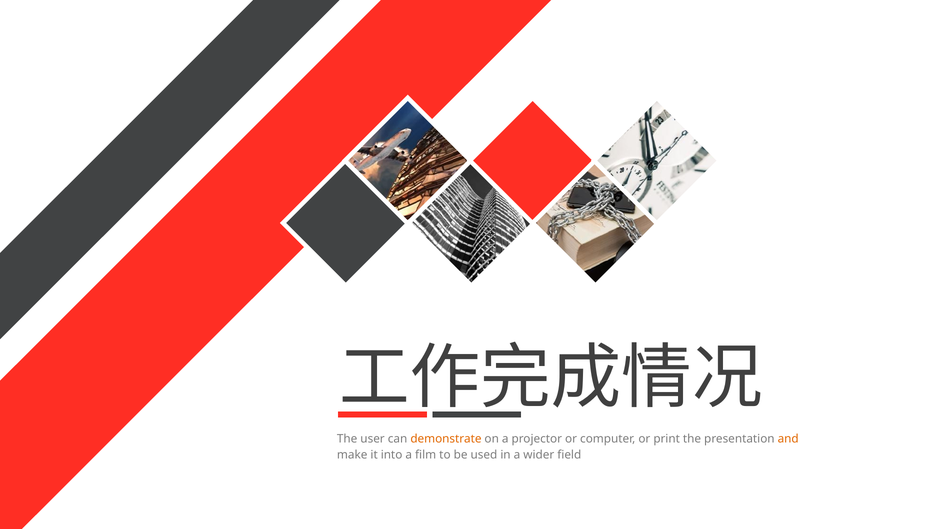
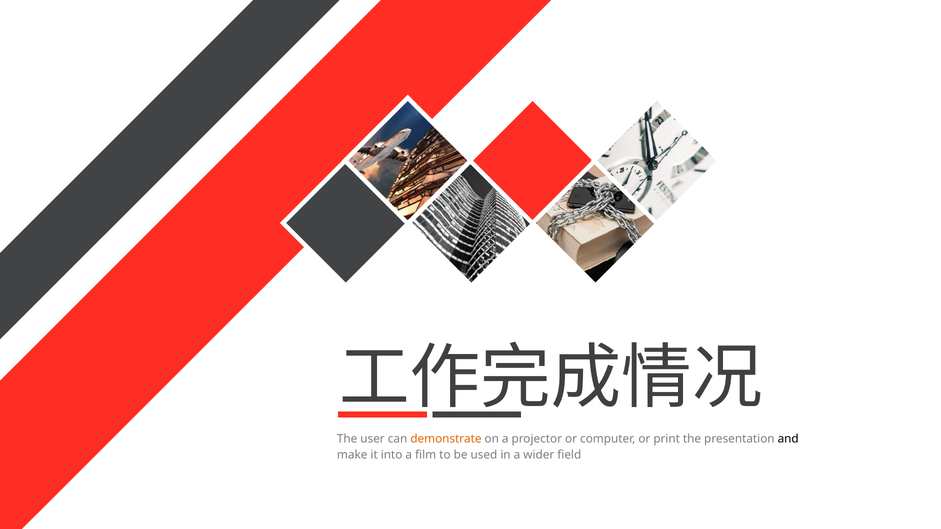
and colour: orange -> black
